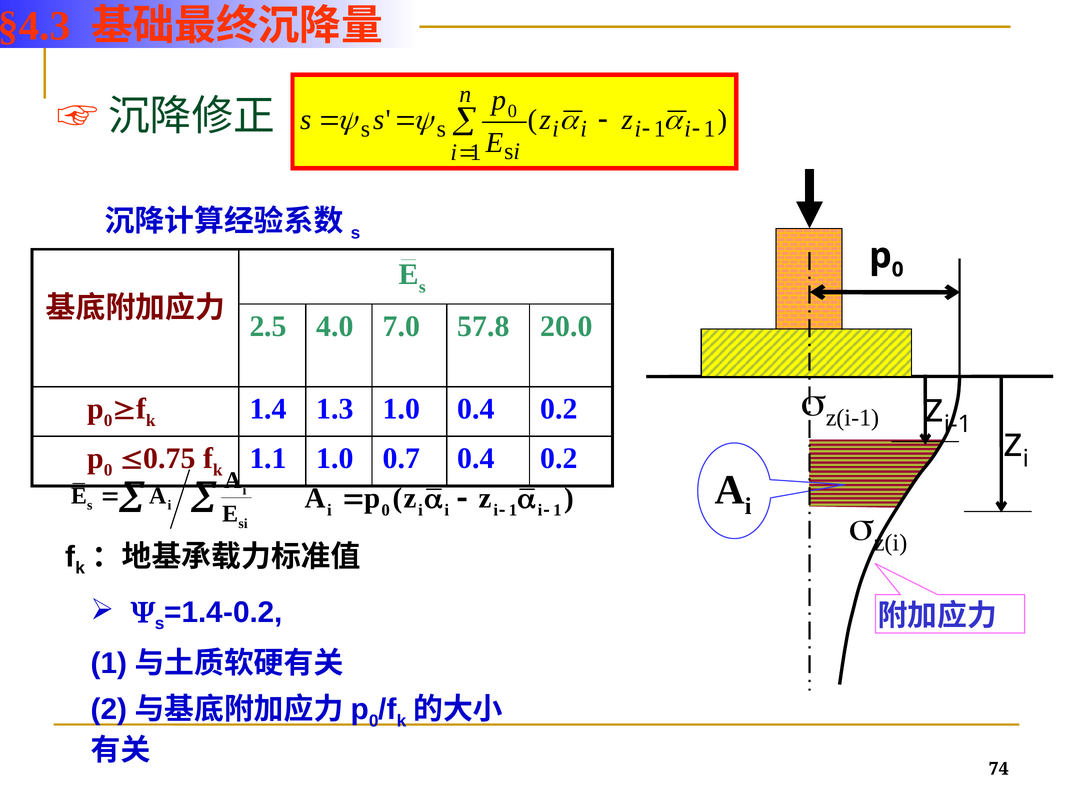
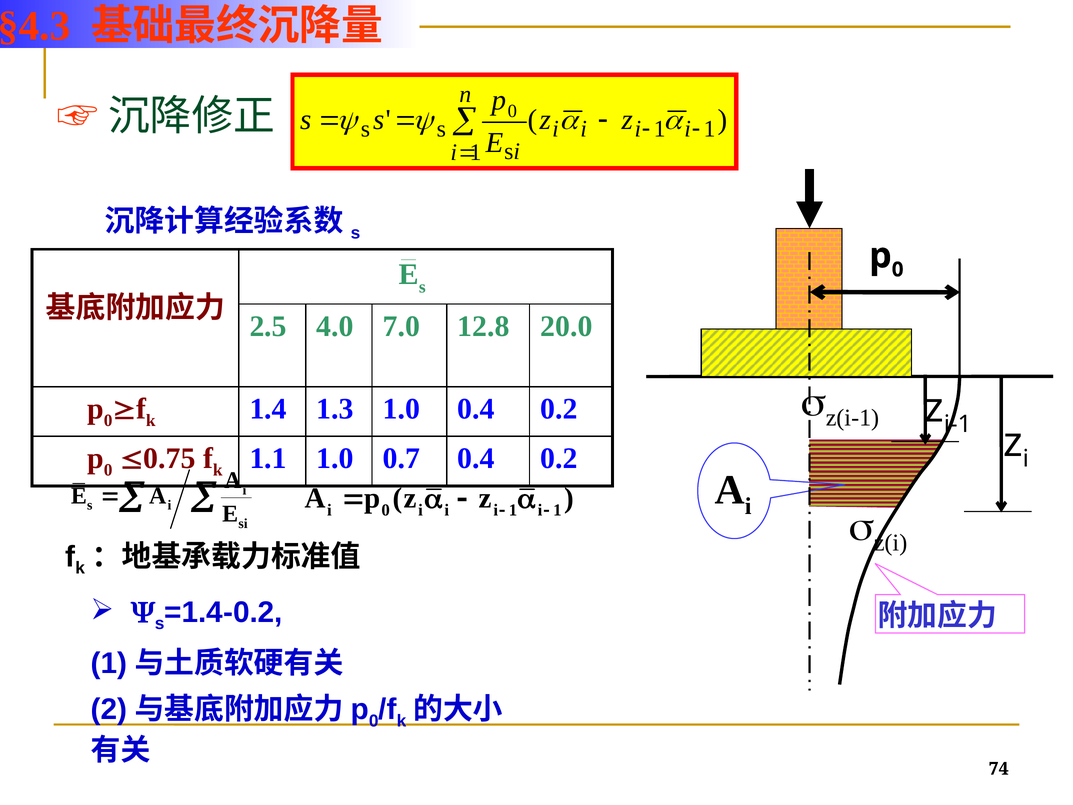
57.8: 57.8 -> 12.8
